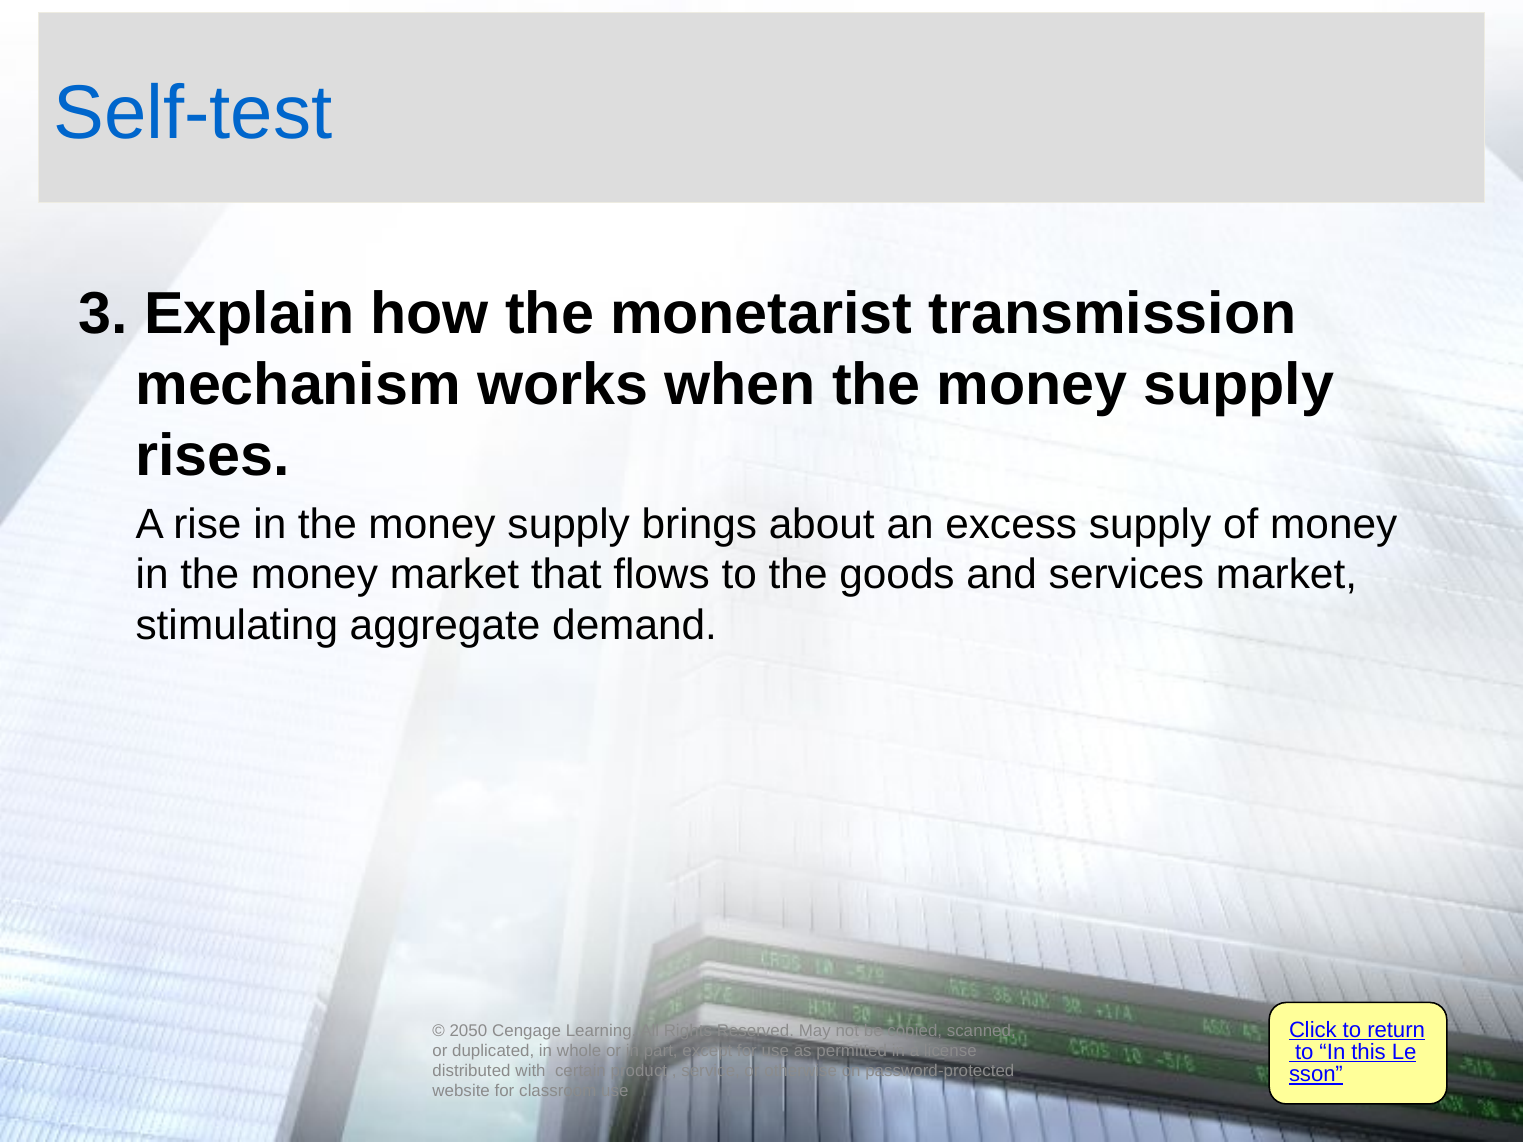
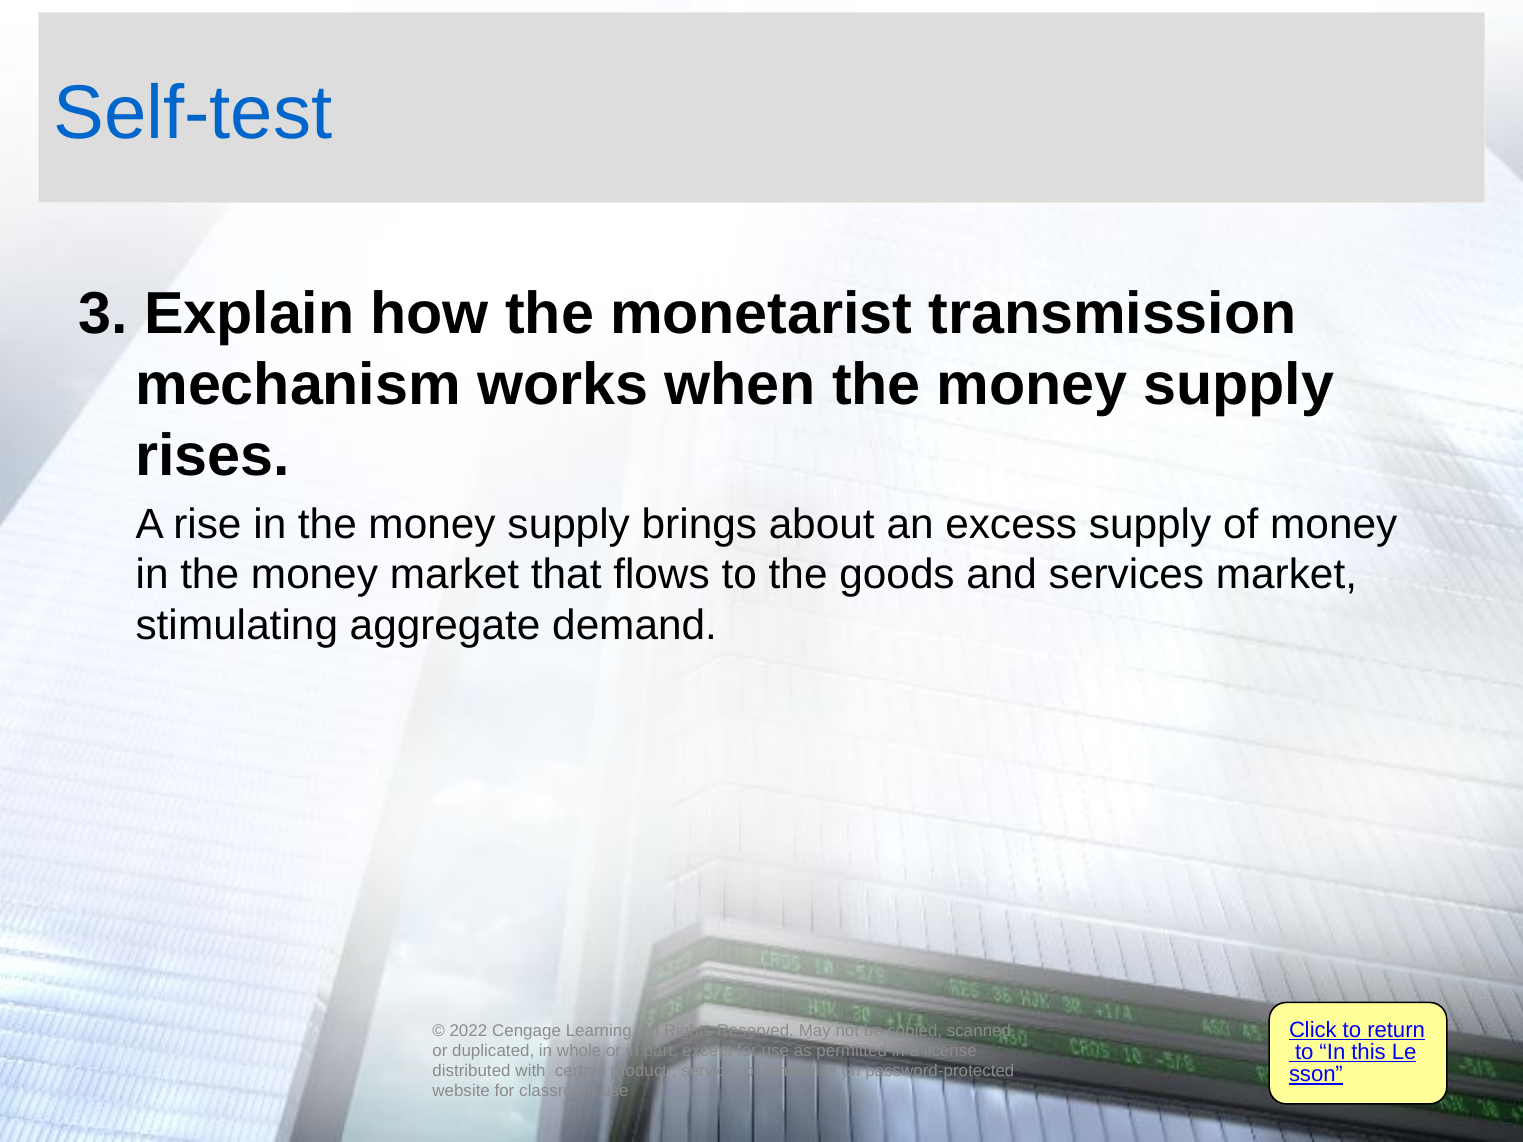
2050: 2050 -> 2022
